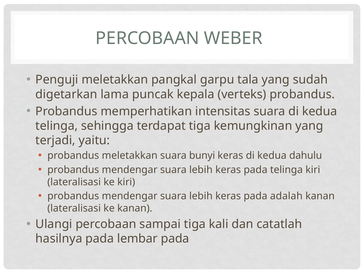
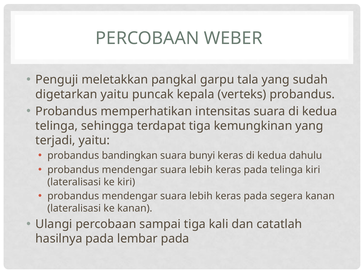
digetarkan lama: lama -> yaitu
probandus meletakkan: meletakkan -> bandingkan
adalah: adalah -> segera
